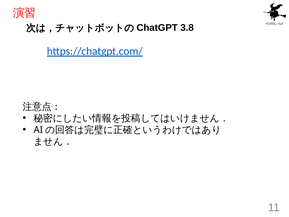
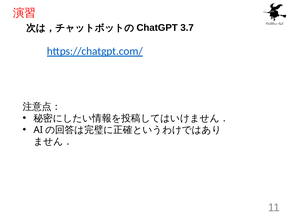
3.8: 3.8 -> 3.7
